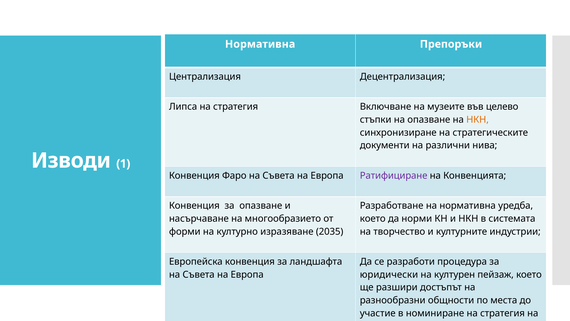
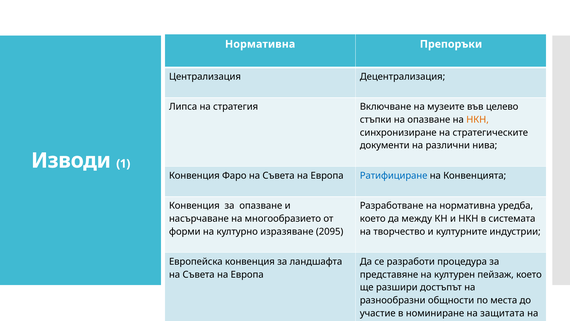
Ратифициране colour: purple -> blue
норми: норми -> между
2035: 2035 -> 2095
юридически: юридически -> представяне
номиниране на стратегия: стратегия -> защитата
